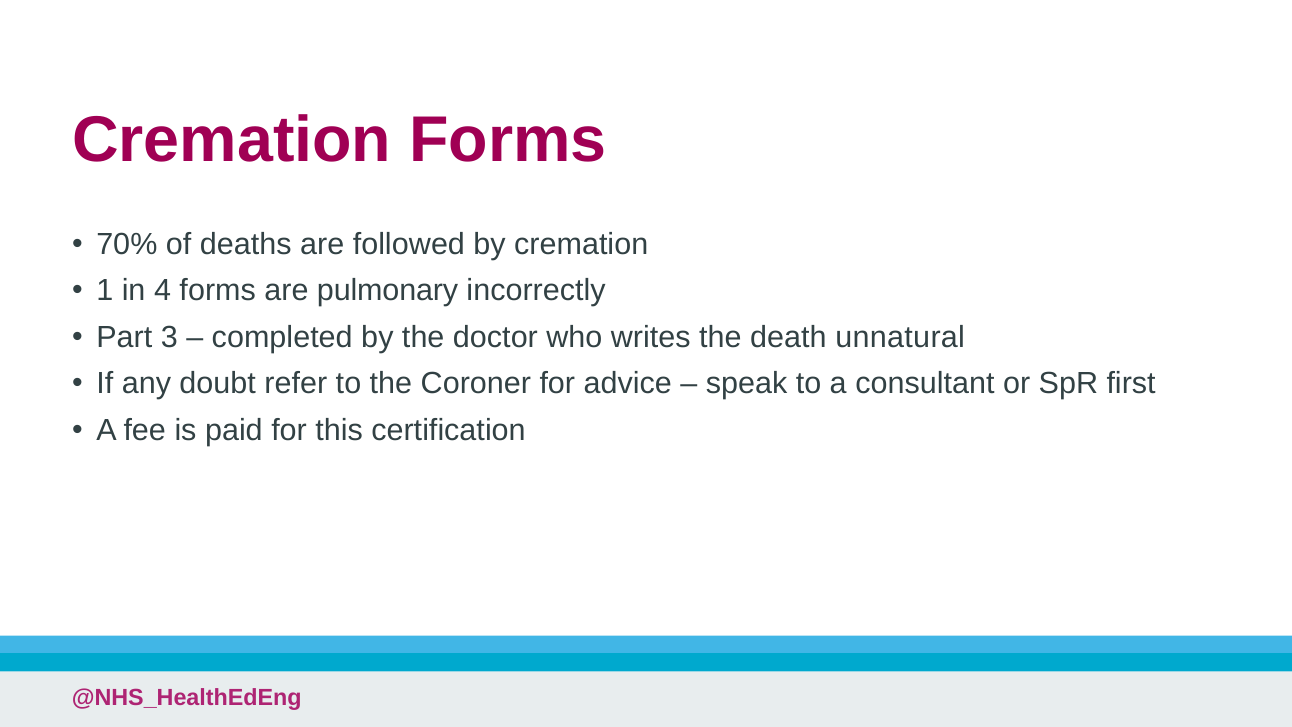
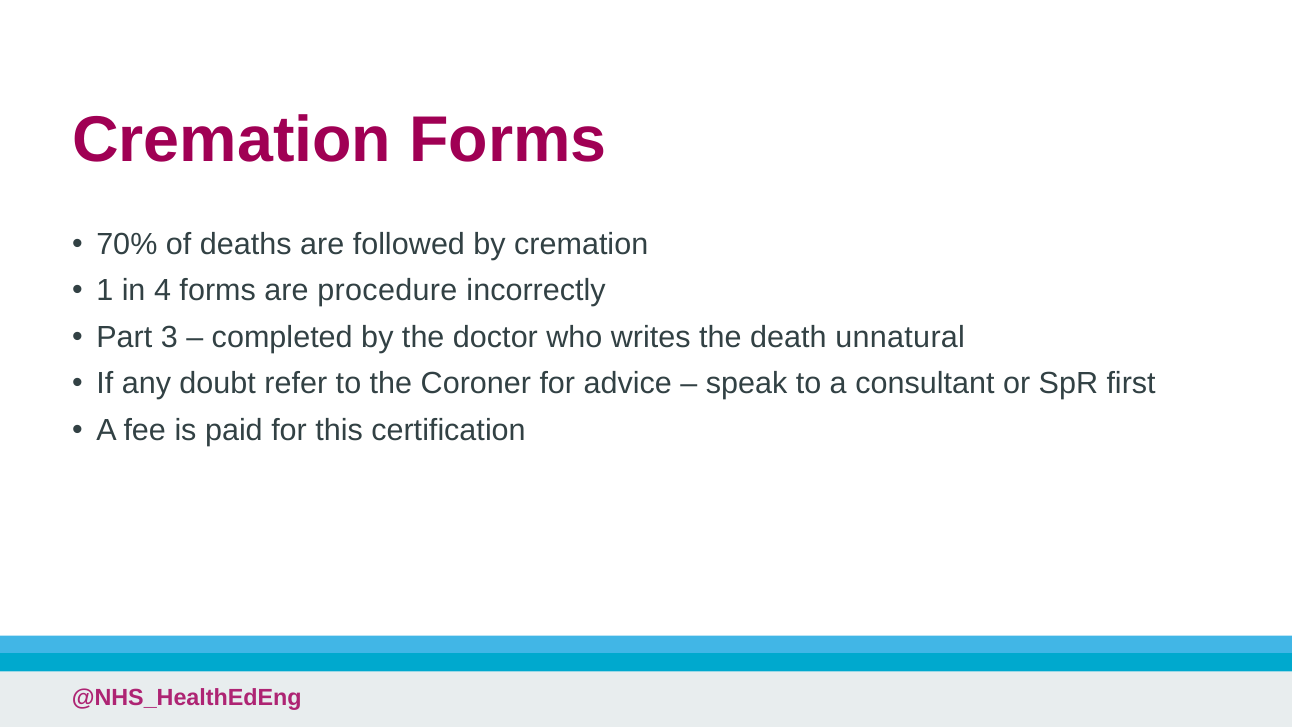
pulmonary: pulmonary -> procedure
